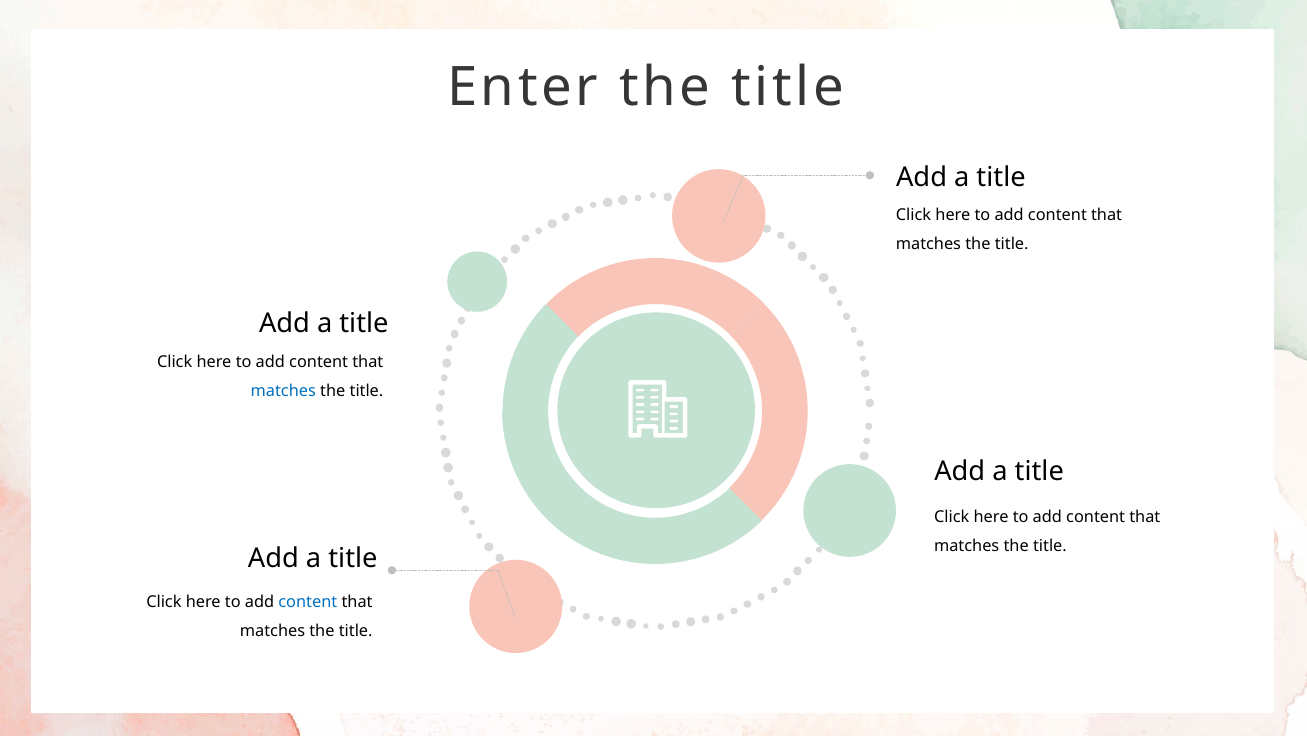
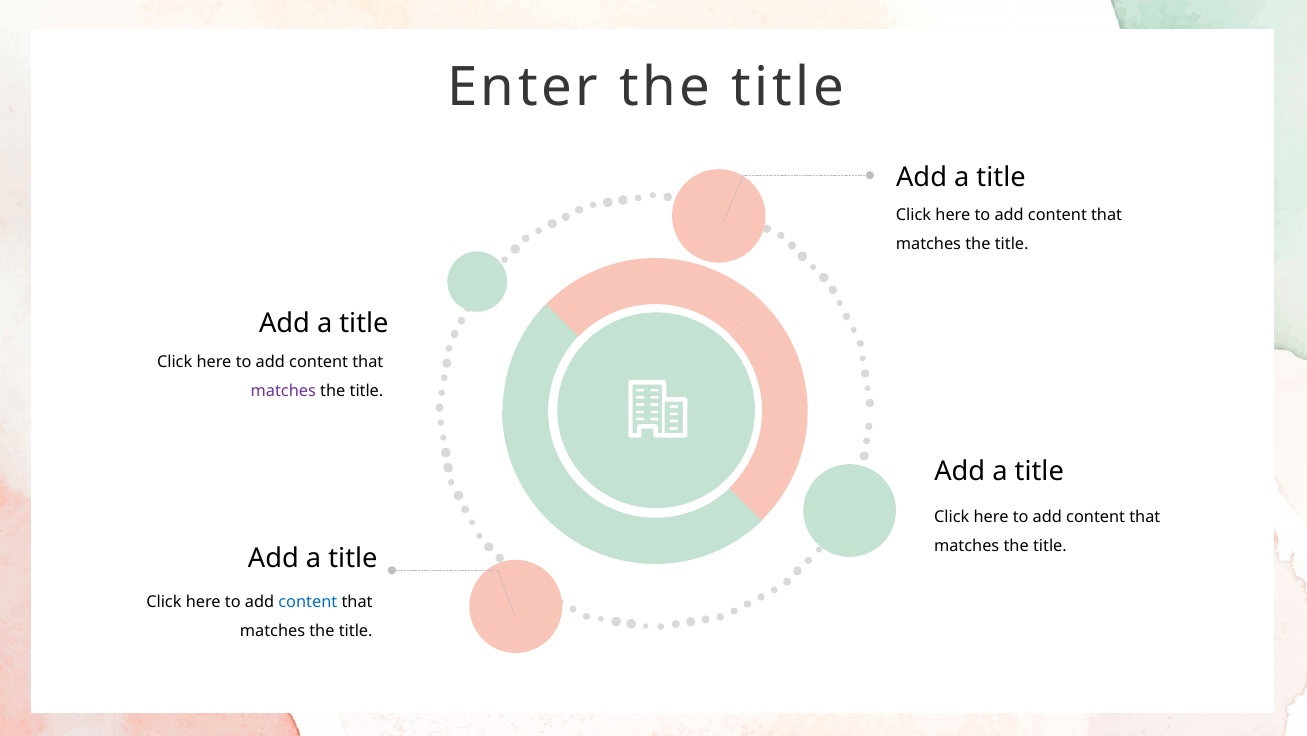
matches at (283, 391) colour: blue -> purple
